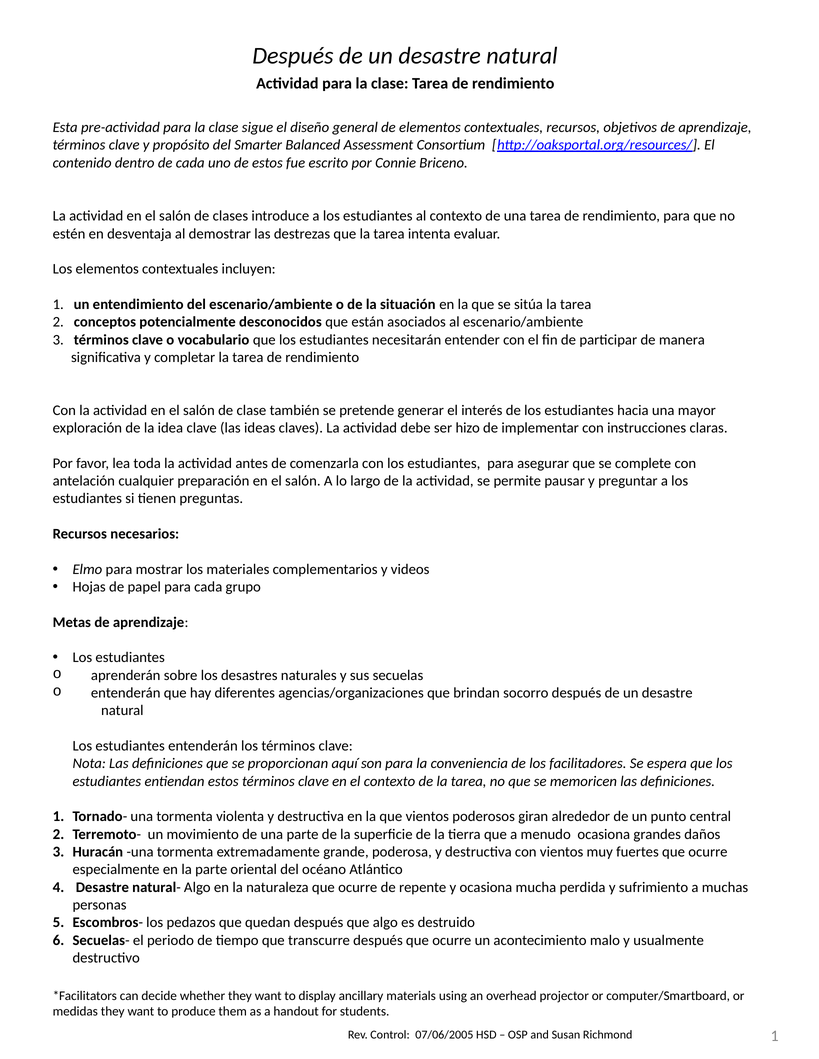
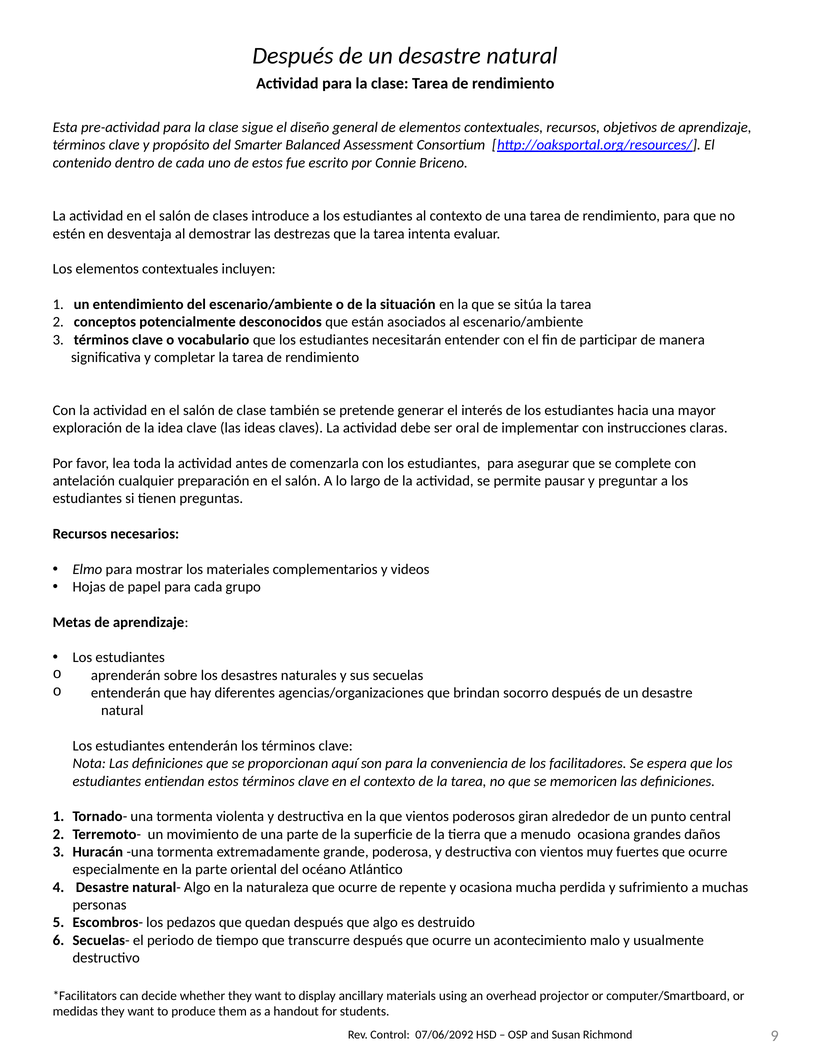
hizo: hizo -> oral
07/06/2005: 07/06/2005 -> 07/06/2092
Richmond 1: 1 -> 9
